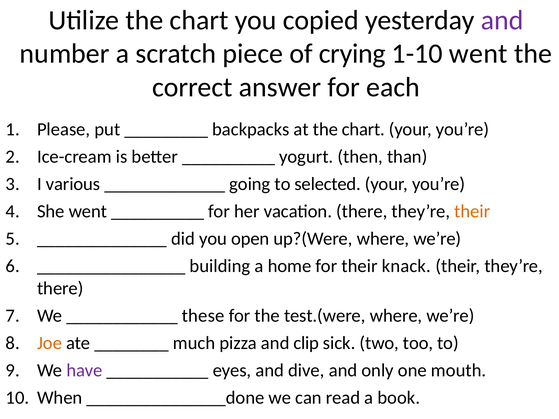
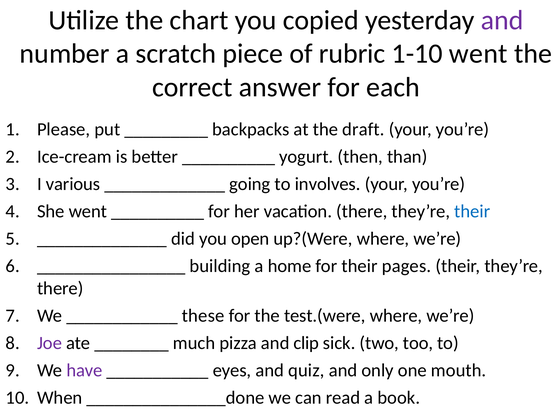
crying: crying -> rubric
at the chart: chart -> draft
selected: selected -> involves
their at (472, 212) colour: orange -> blue
knack: knack -> pages
Joe colour: orange -> purple
dive: dive -> quiz
